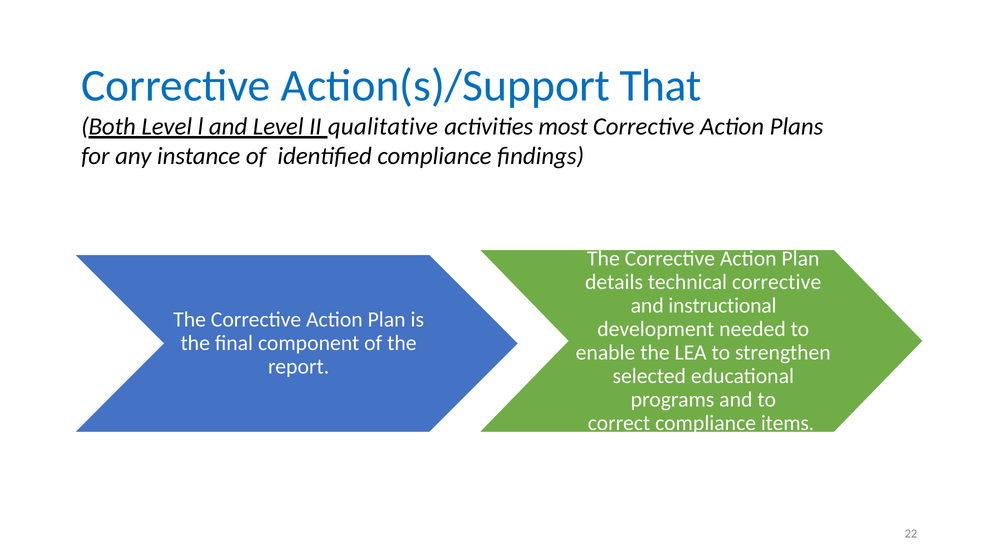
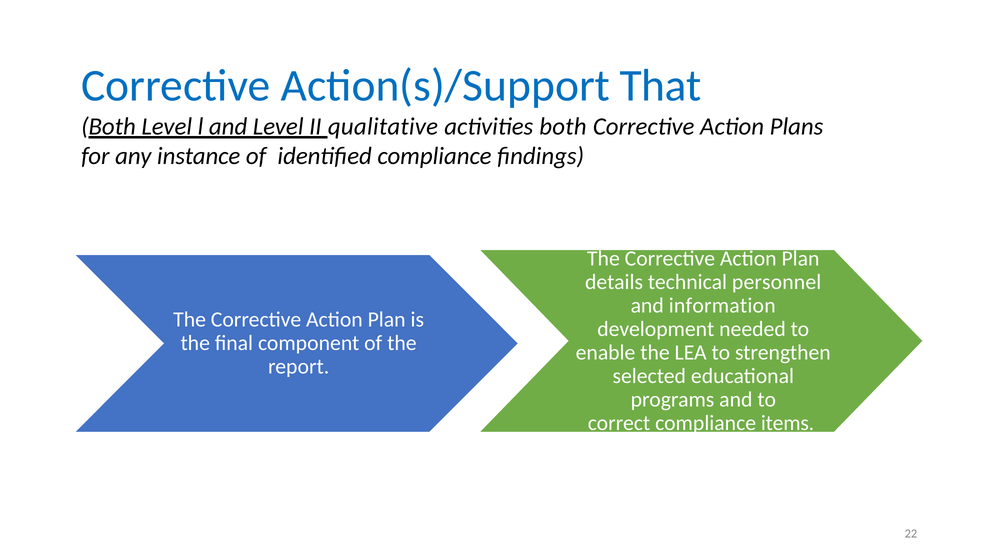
activities most: most -> both
technical corrective: corrective -> personnel
instructional: instructional -> information
